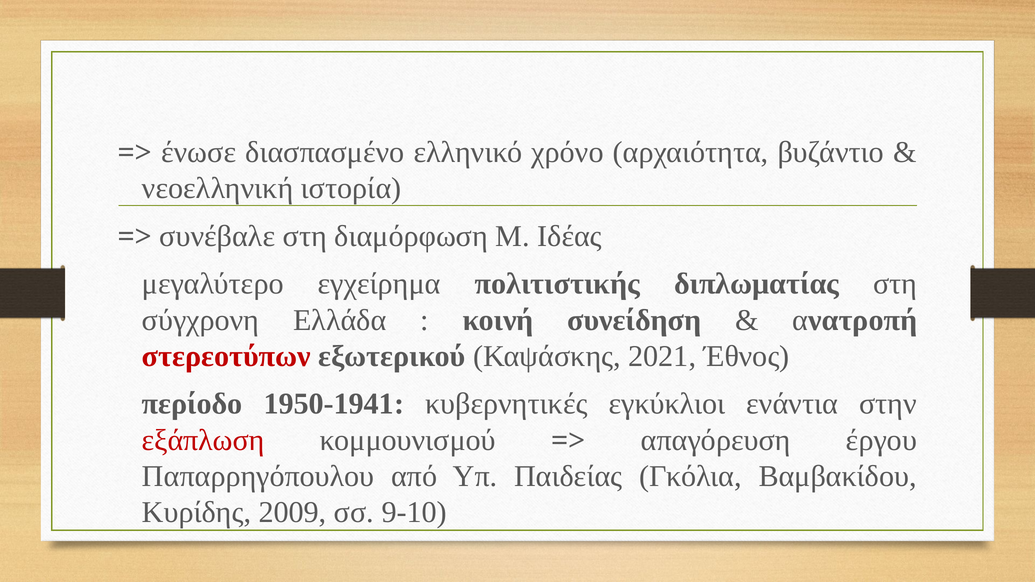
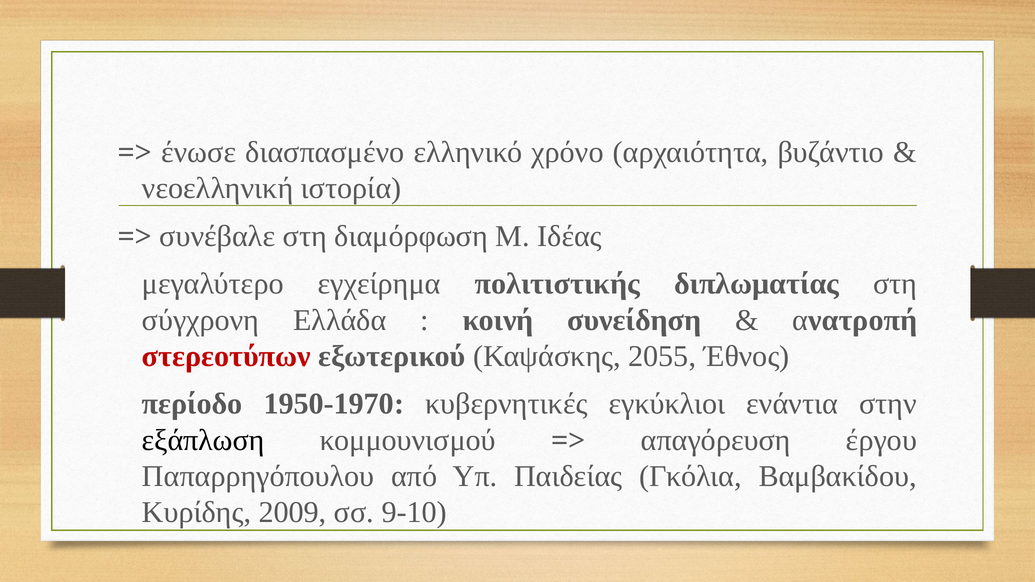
2021: 2021 -> 2055
1950-1941: 1950-1941 -> 1950-1970
εξάπλωση colour: red -> black
